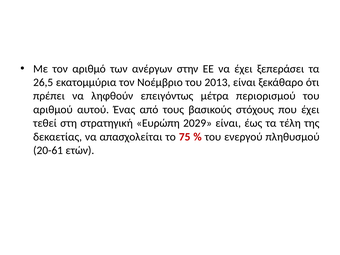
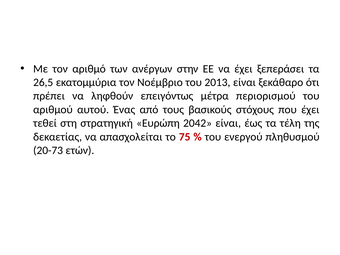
2029: 2029 -> 2042
20-61: 20-61 -> 20-73
